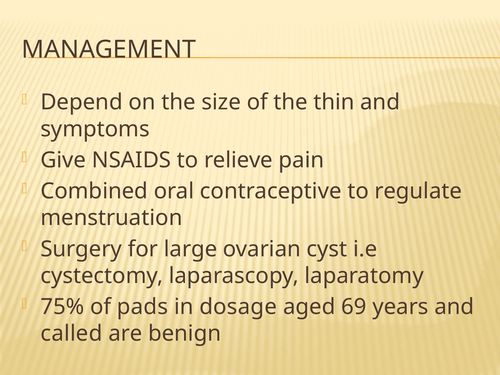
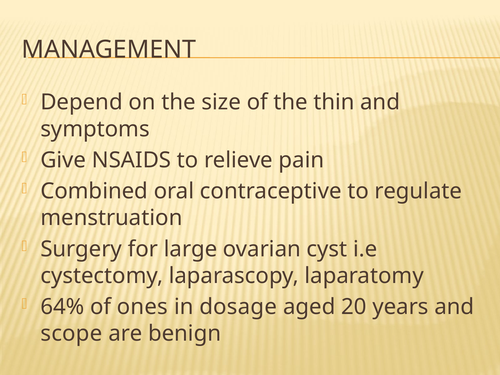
75%: 75% -> 64%
pads: pads -> ones
69: 69 -> 20
called: called -> scope
